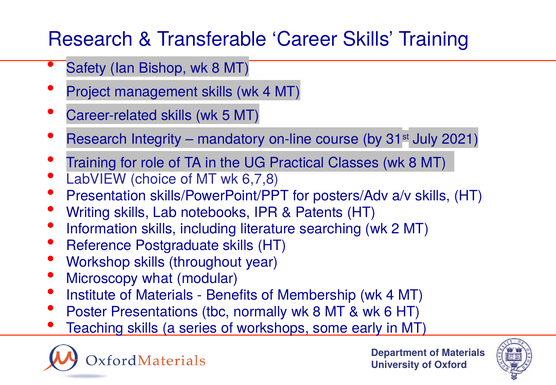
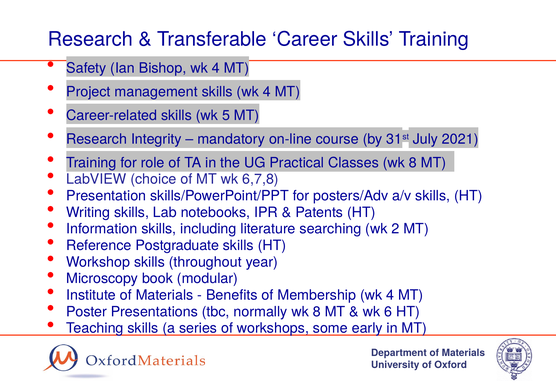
Bishop wk 8: 8 -> 4
what: what -> book
